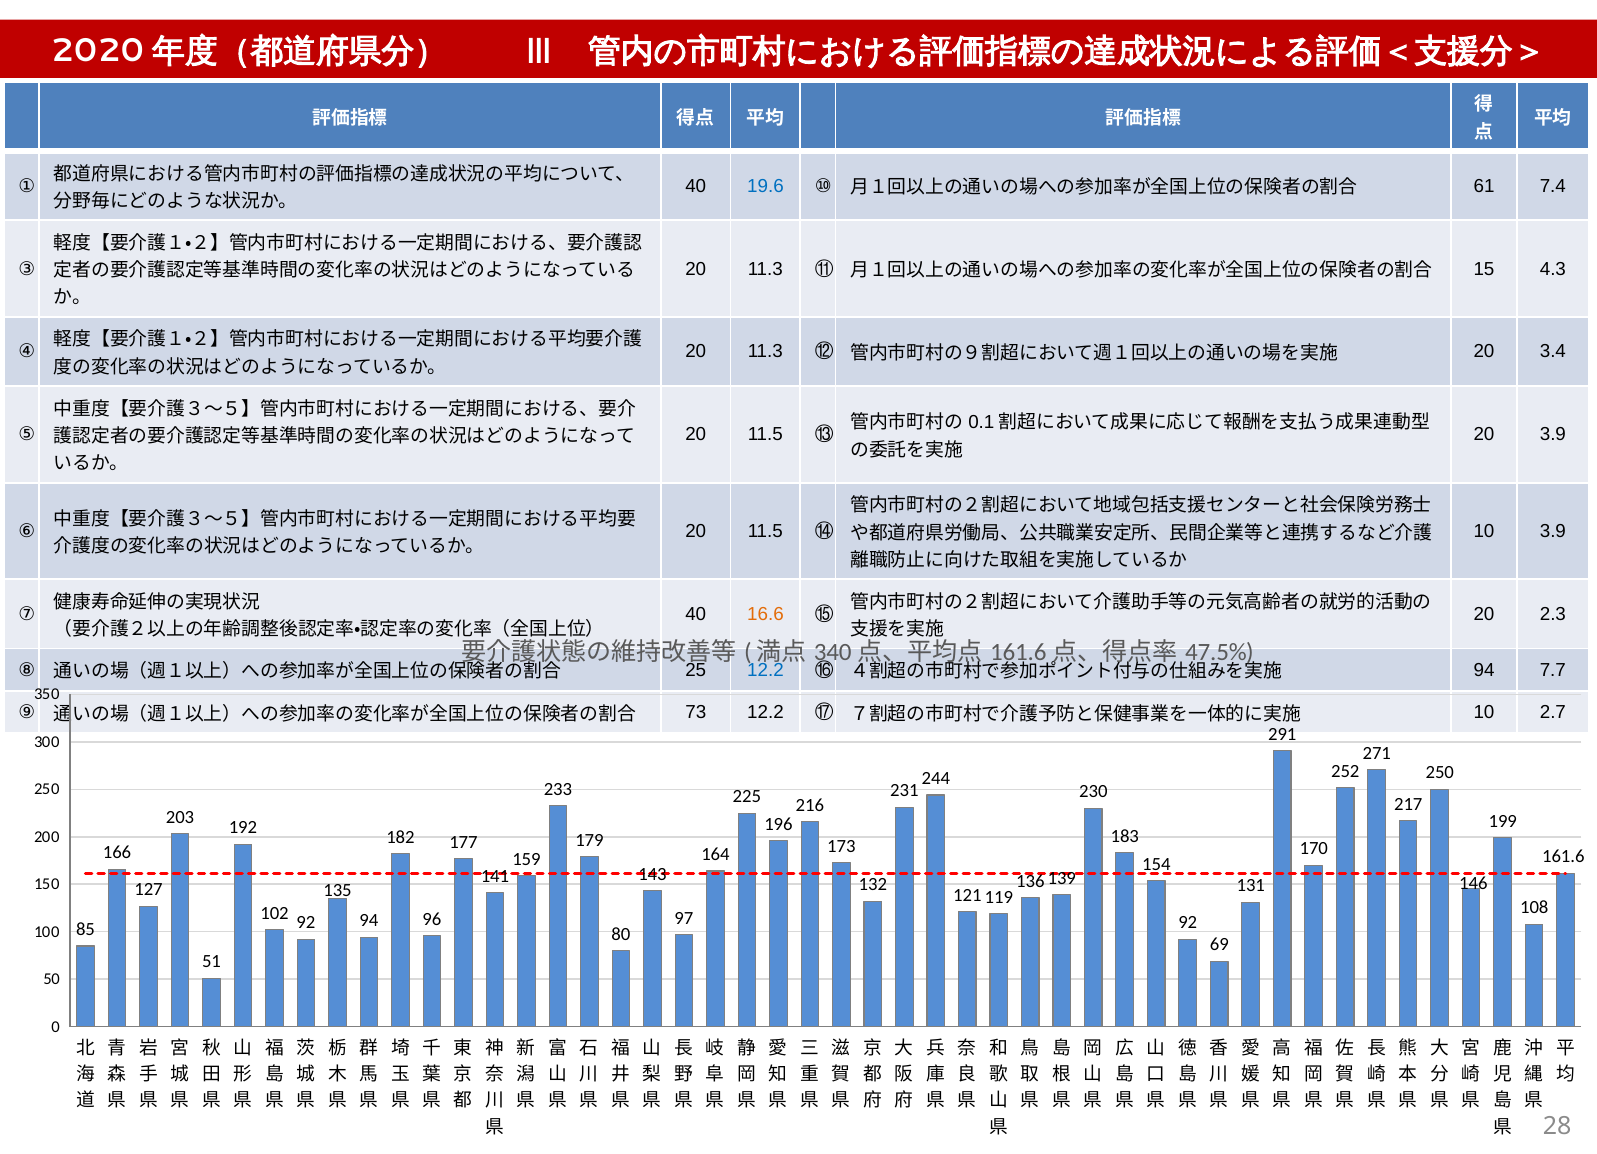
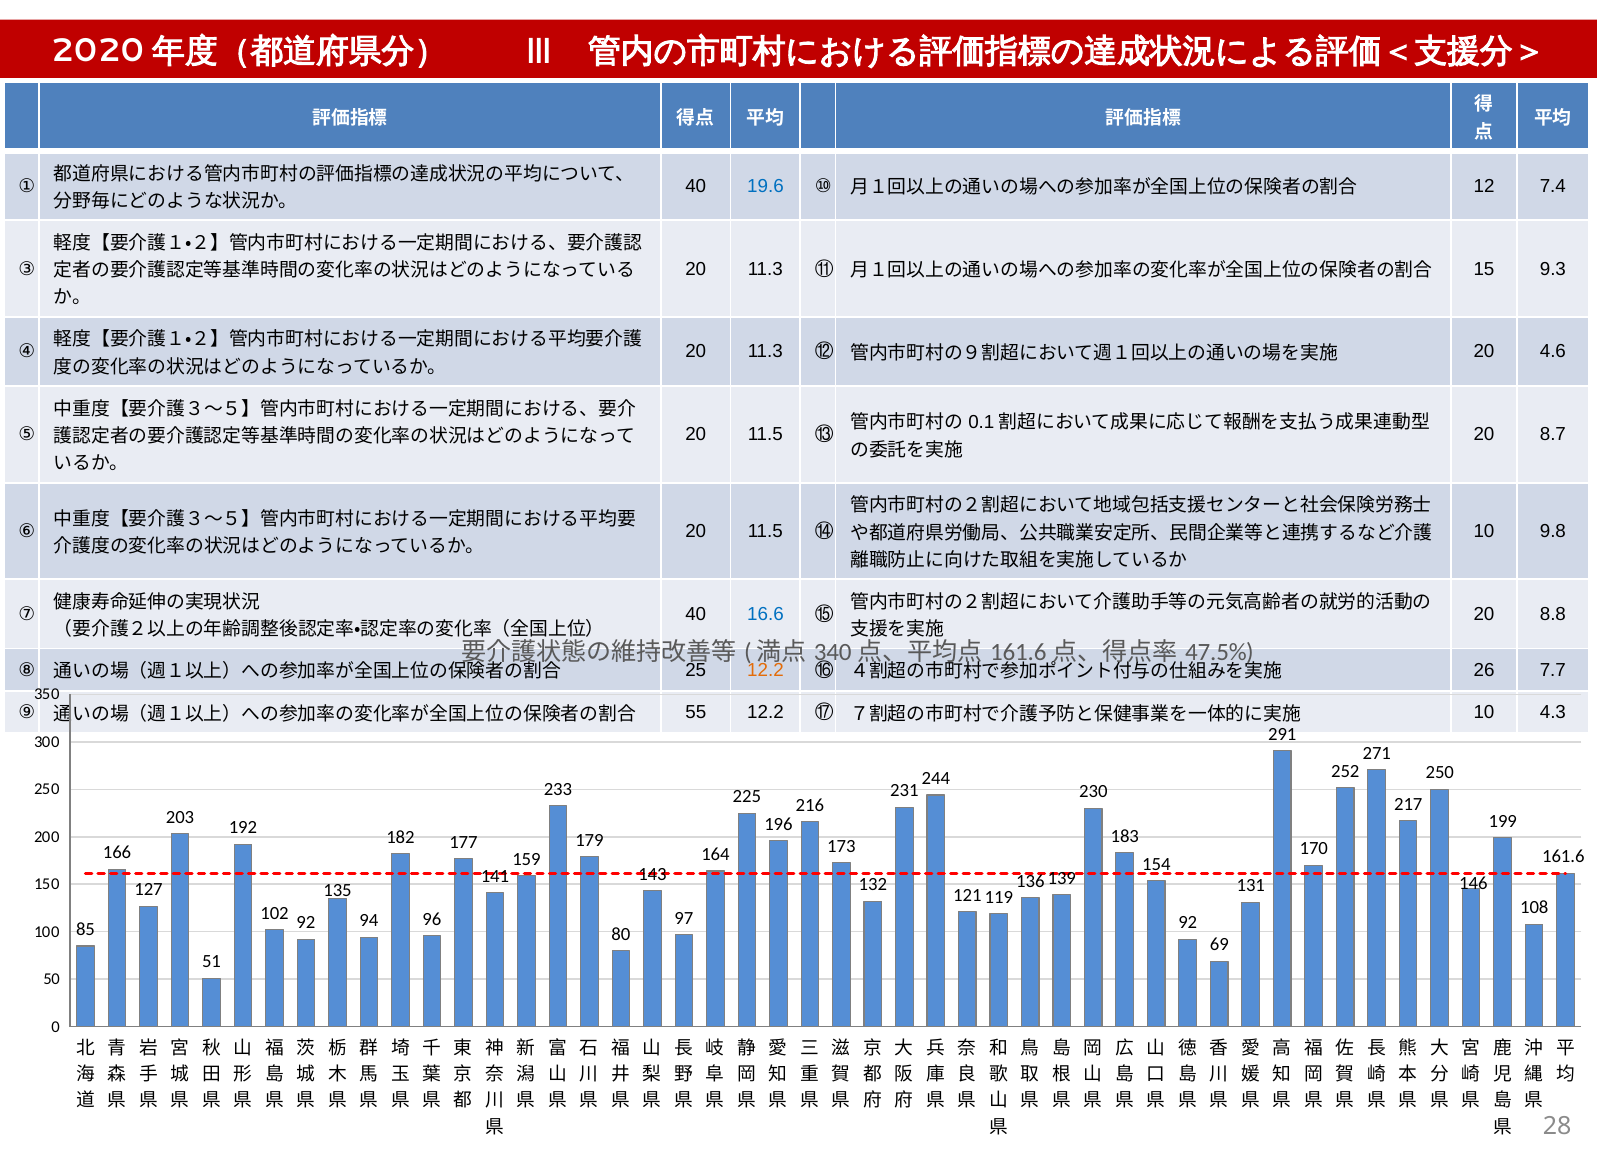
61: 61 -> 12
4.3: 4.3 -> 9.3
3.4: 3.4 -> 4.6
20 3.9: 3.9 -> 8.7
10 3.9: 3.9 -> 9.8
16.6 colour: orange -> blue
2.3: 2.3 -> 8.8
12.2 at (765, 670) colour: blue -> orange
94 at (1484, 670): 94 -> 26
73: 73 -> 55
2.7: 2.7 -> 4.3
